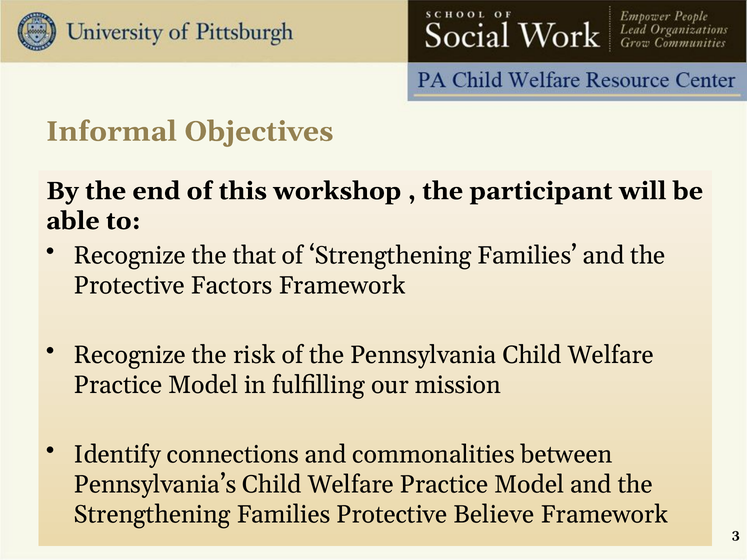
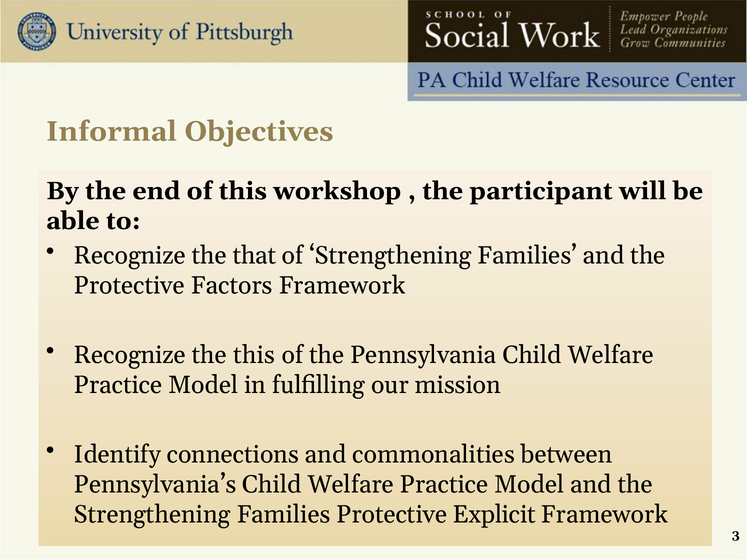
the risk: risk -> this
Believe: Believe -> Explicit
